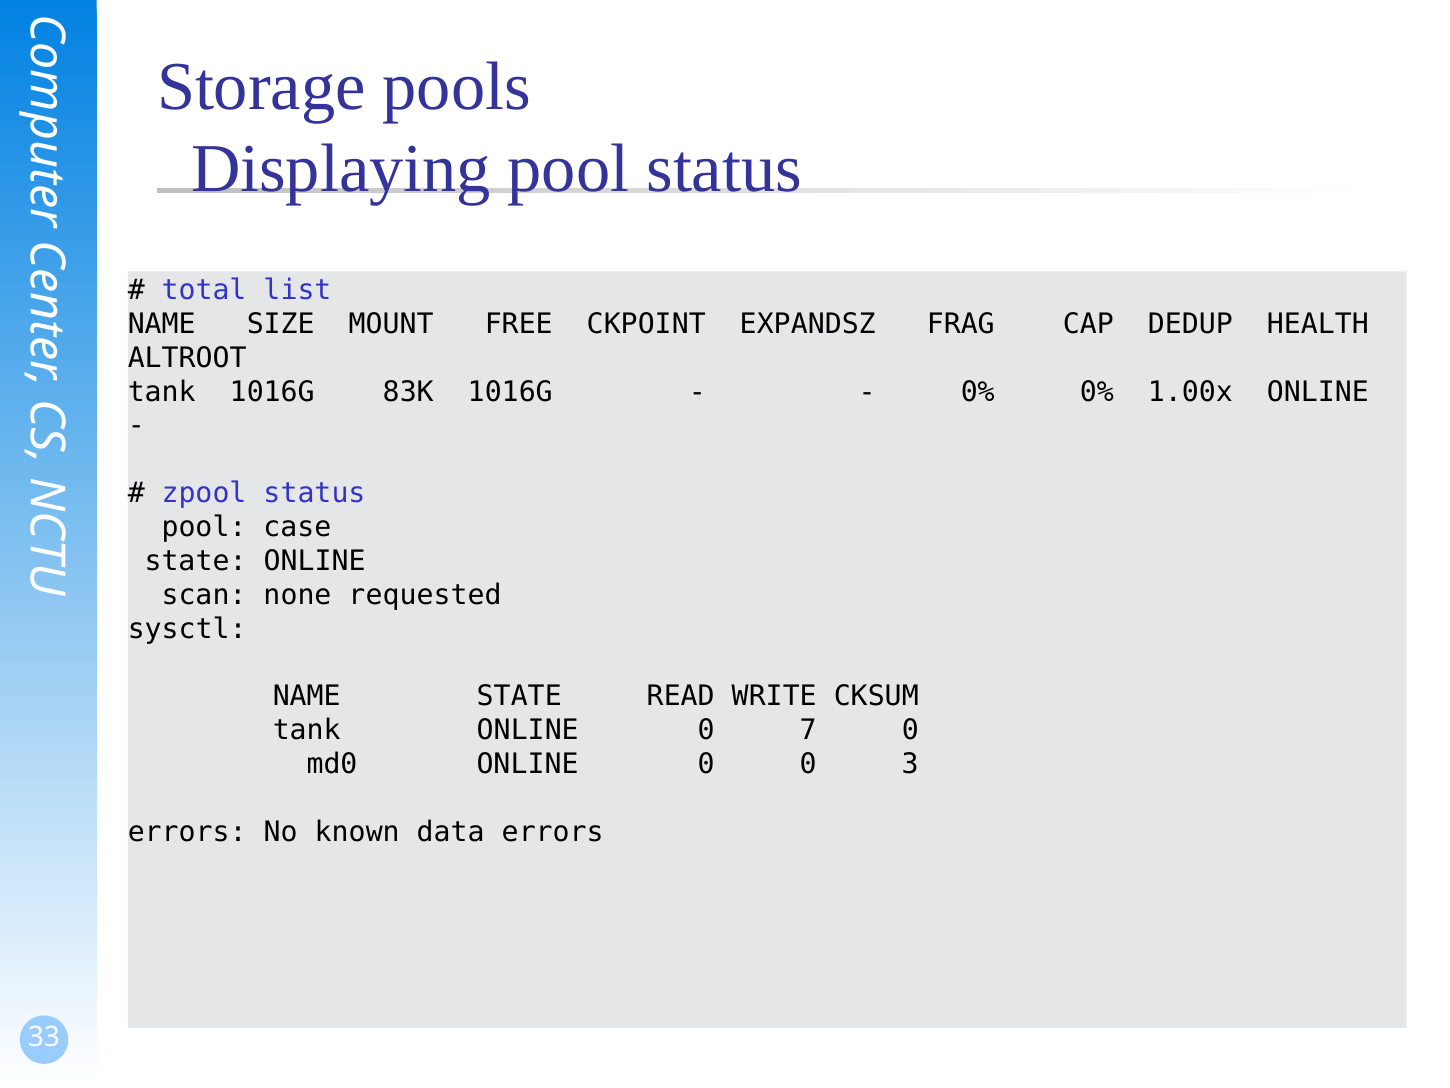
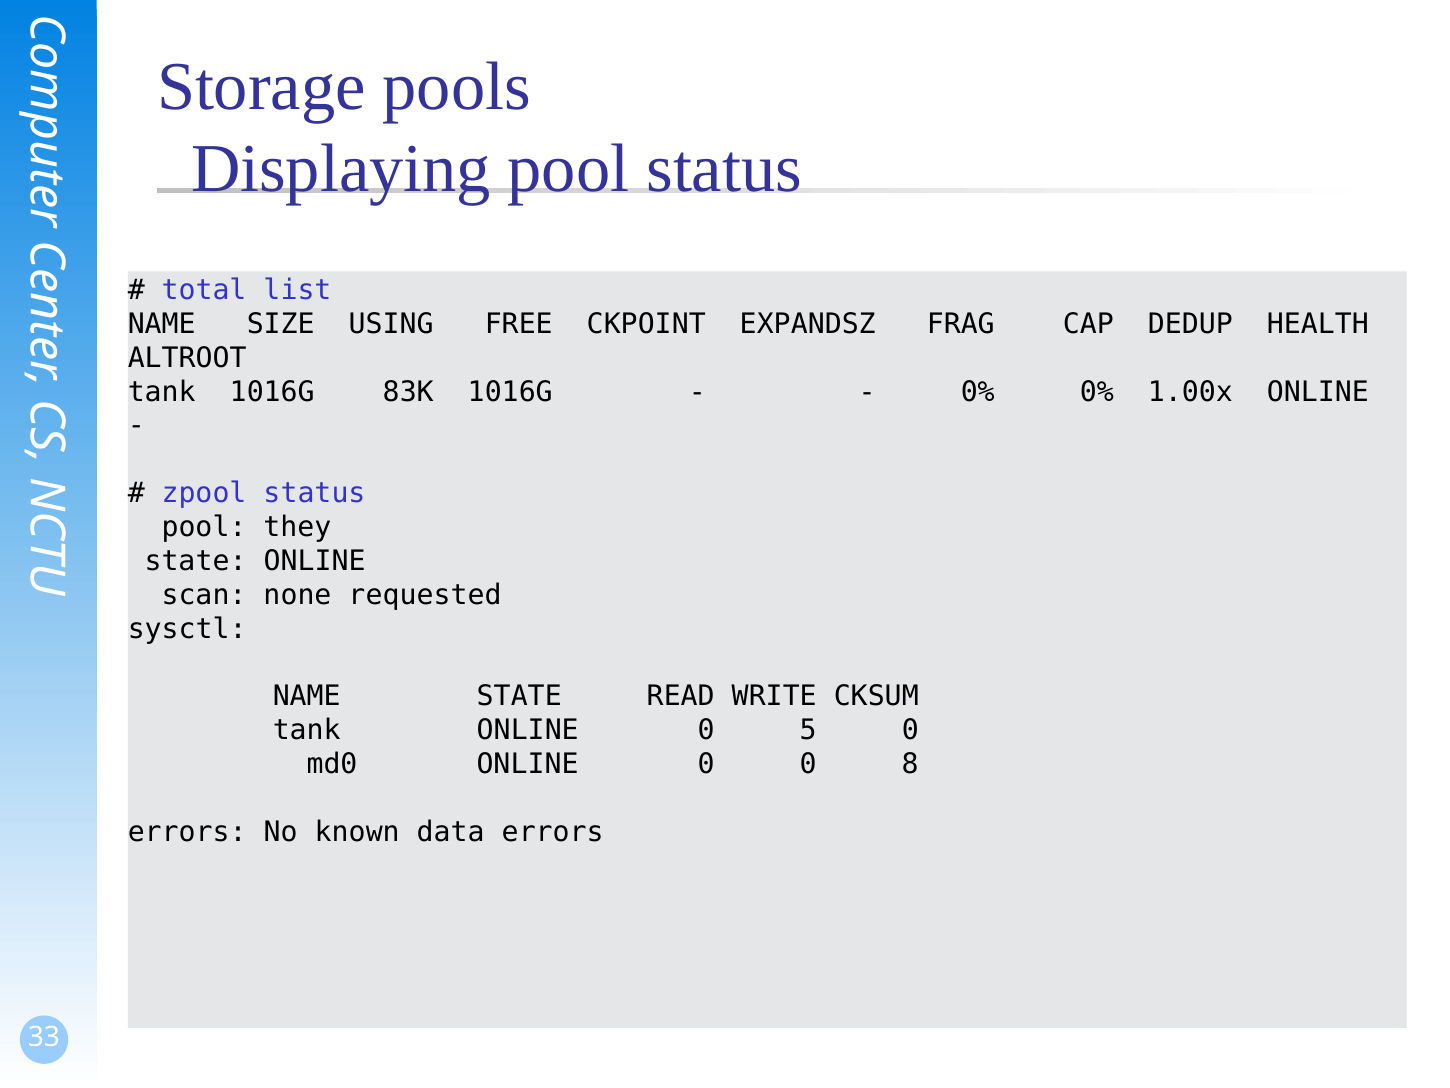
MOUNT: MOUNT -> USING
case: case -> they
7: 7 -> 5
3: 3 -> 8
